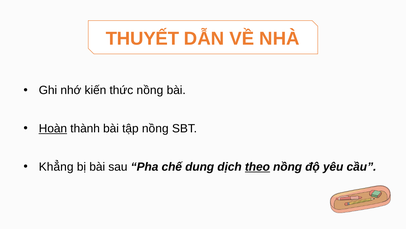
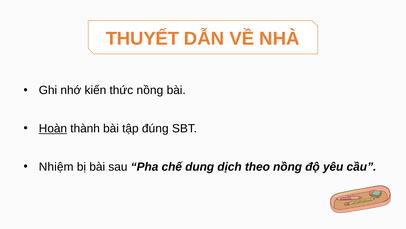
tập nồng: nồng -> đúng
Khẳng: Khẳng -> Nhiệm
theo underline: present -> none
